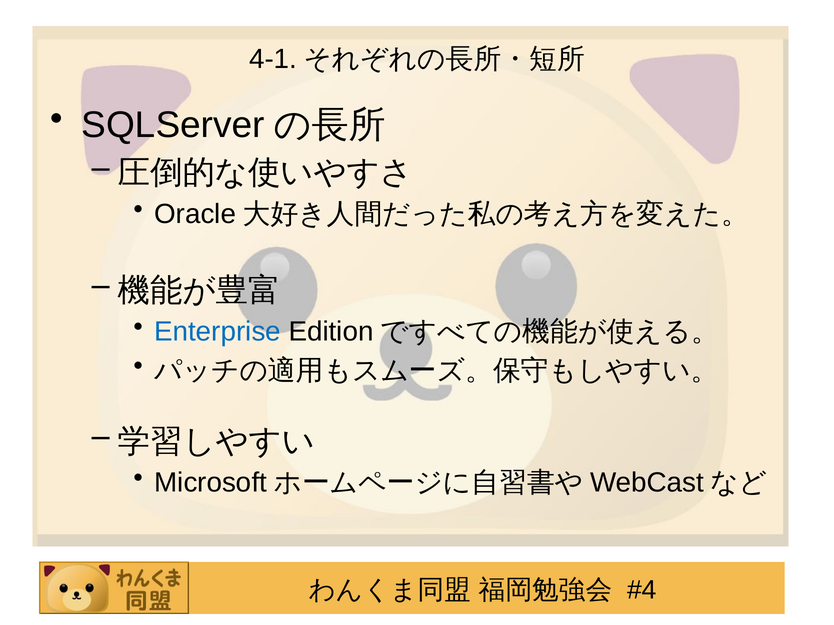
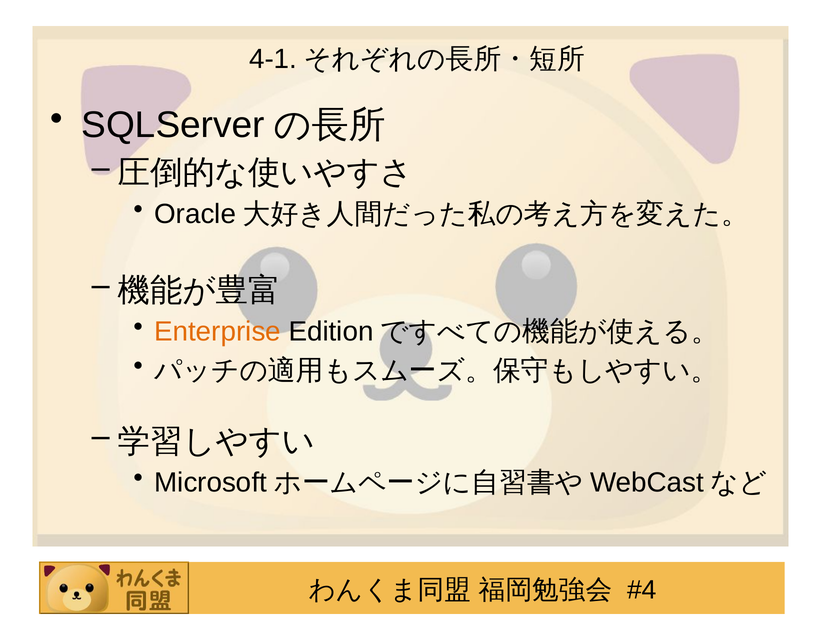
Enterprise colour: blue -> orange
